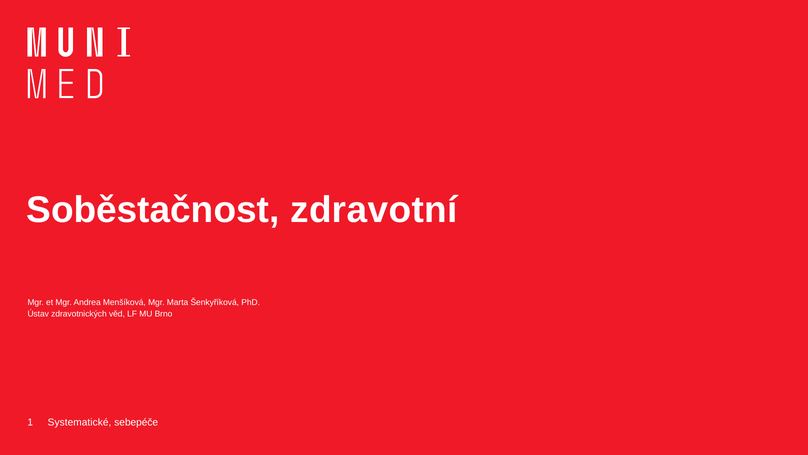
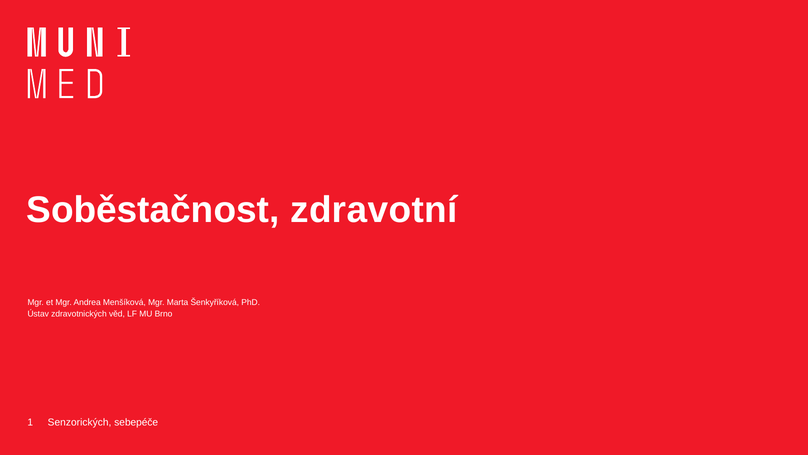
Systematické: Systematické -> Senzorických
